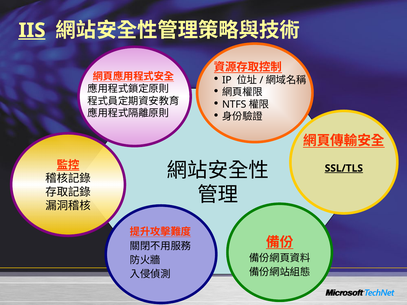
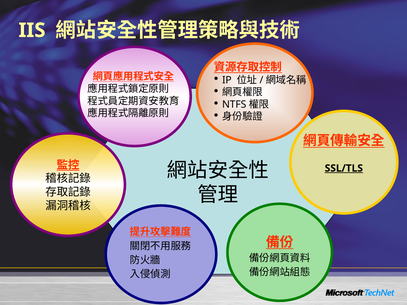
IIS underline: present -> none
